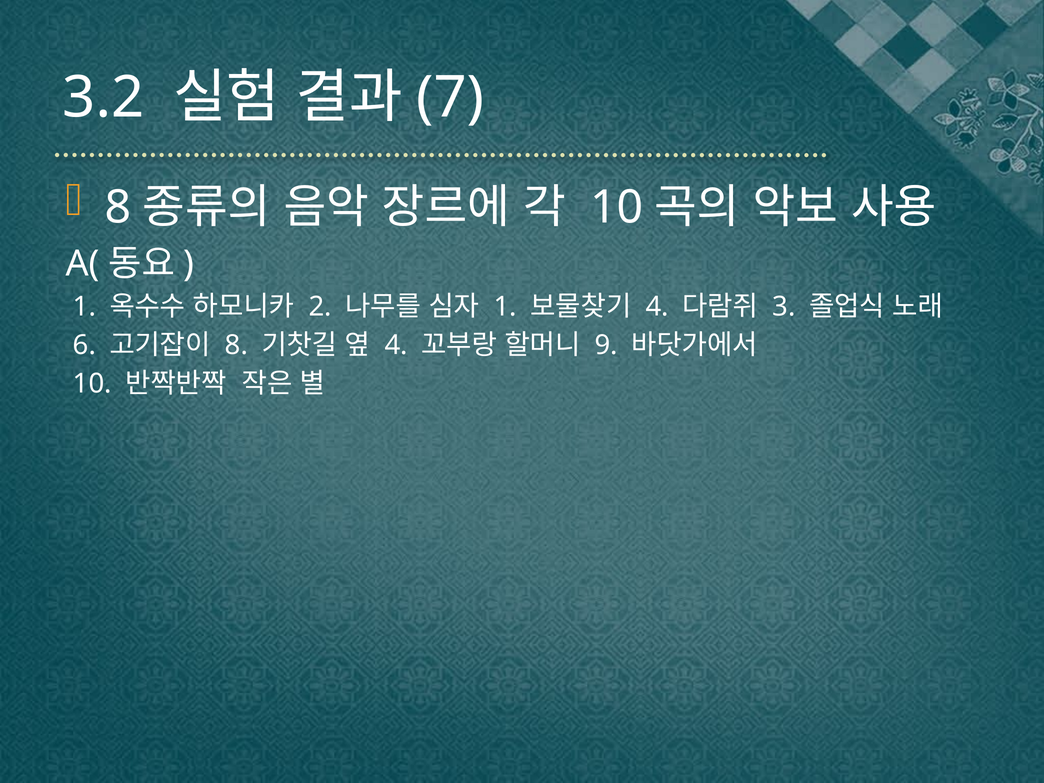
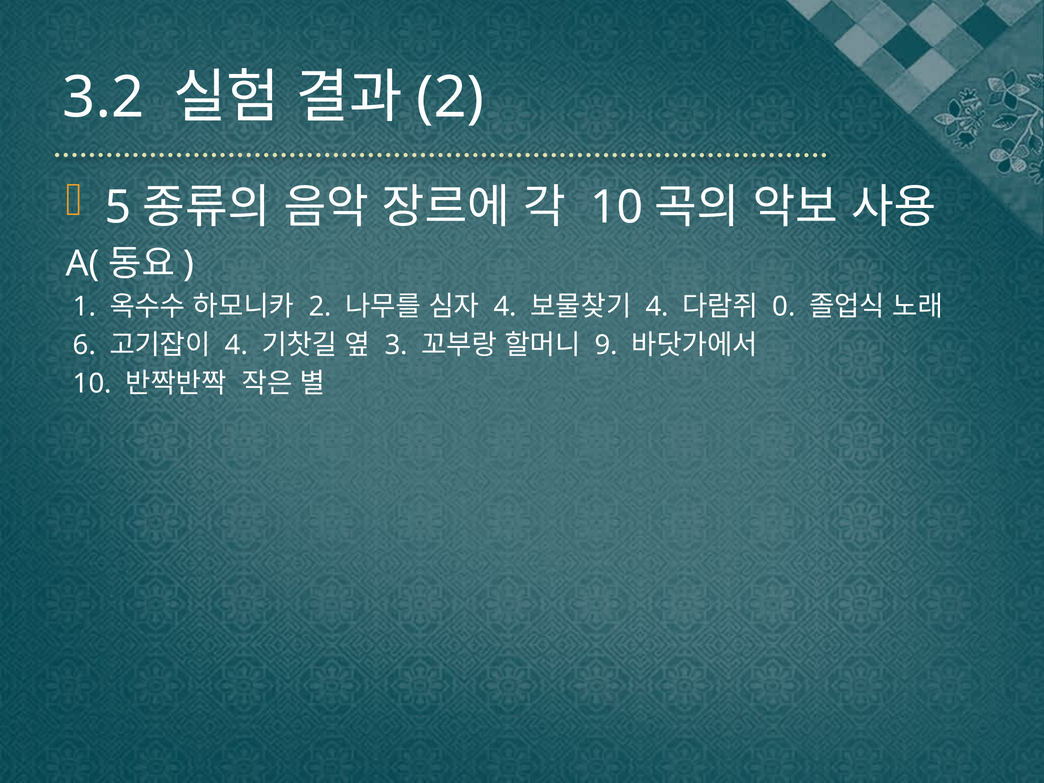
7 at (450, 98): 7 -> 2
8 at (118, 208): 8 -> 5
1 at (505, 307): 1 -> 4
3: 3 -> 0
8 at (236, 345): 8 -> 4
4 at (396, 345): 4 -> 3
